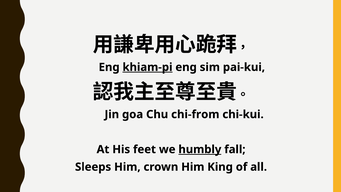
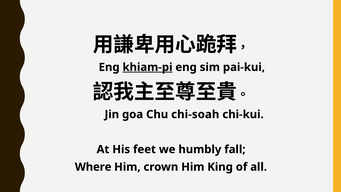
chi-from: chi-from -> chi-soah
humbly underline: present -> none
Sleeps: Sleeps -> Where
